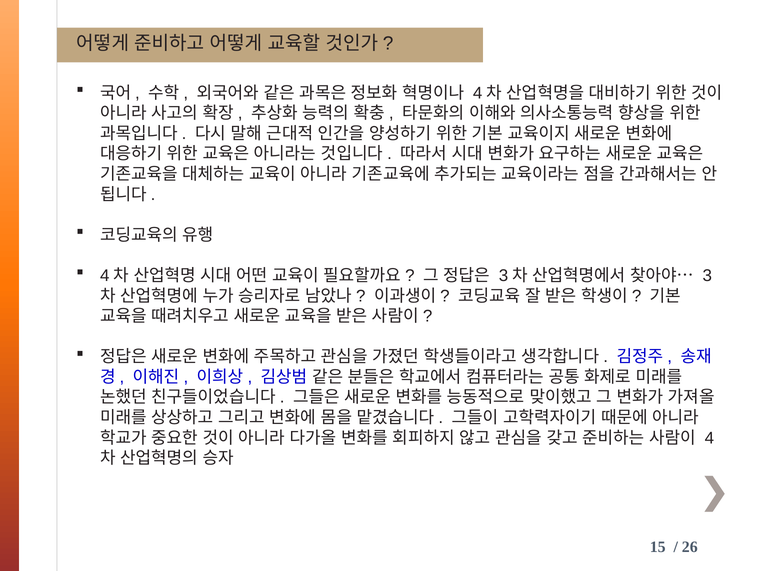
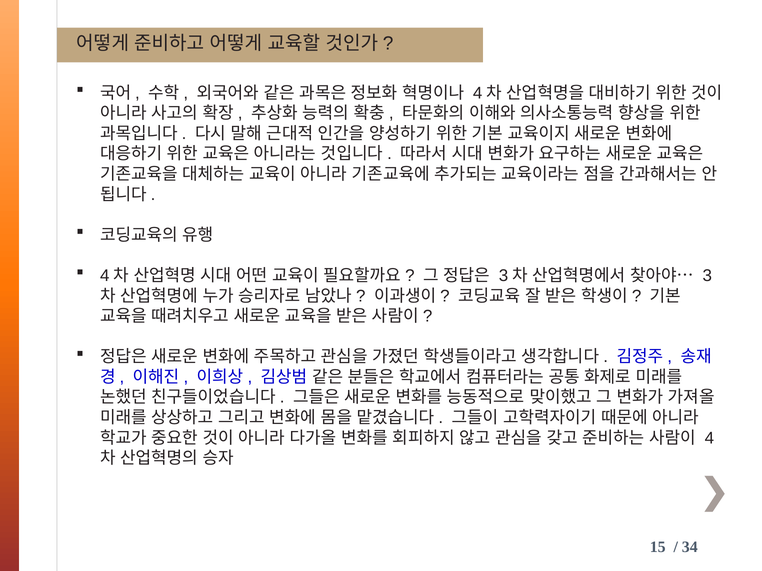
26: 26 -> 34
